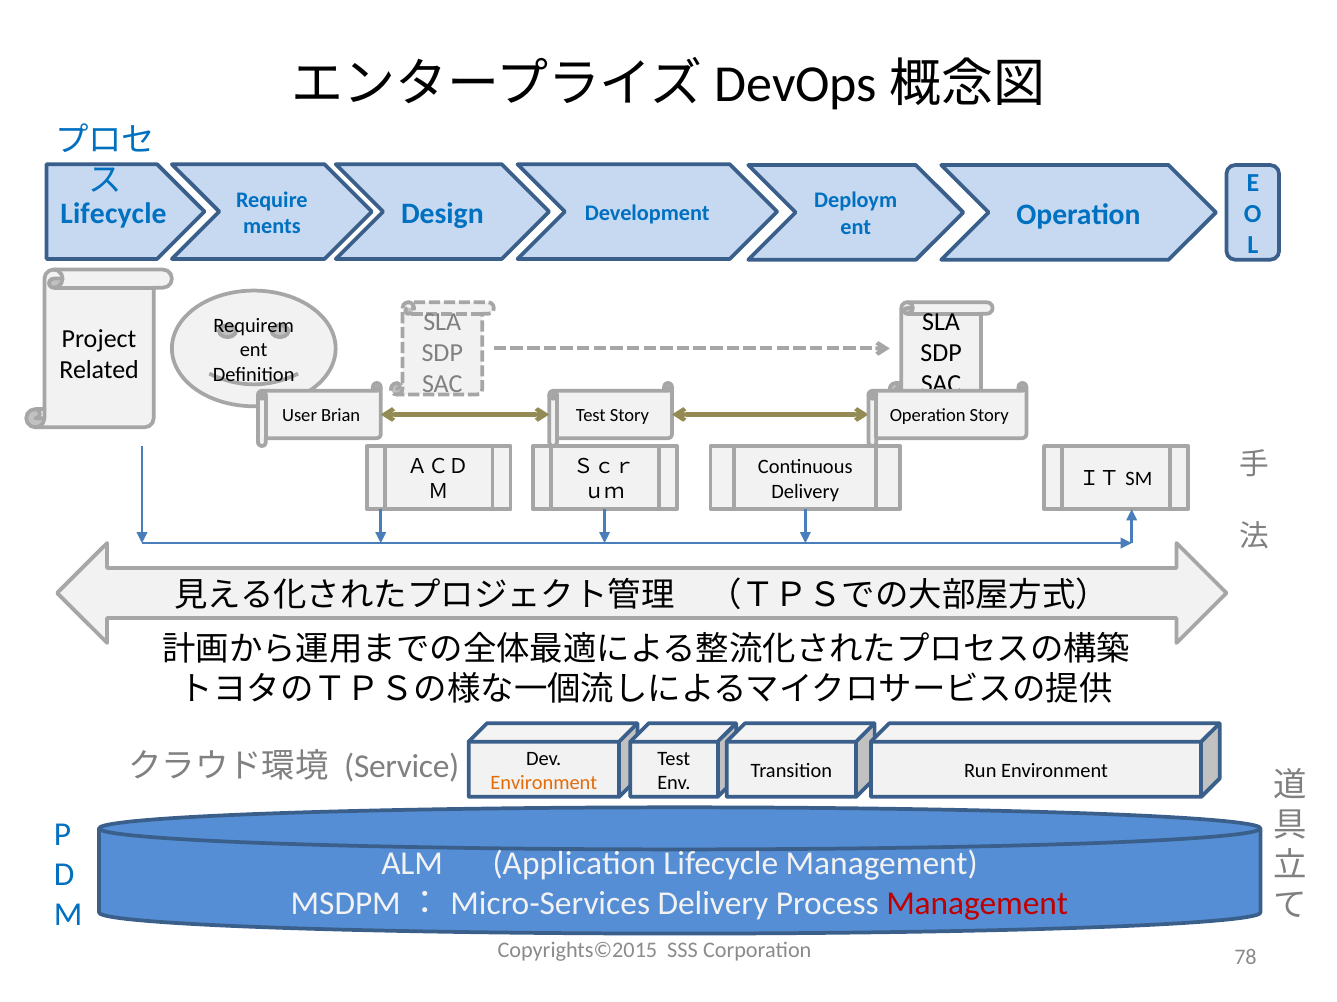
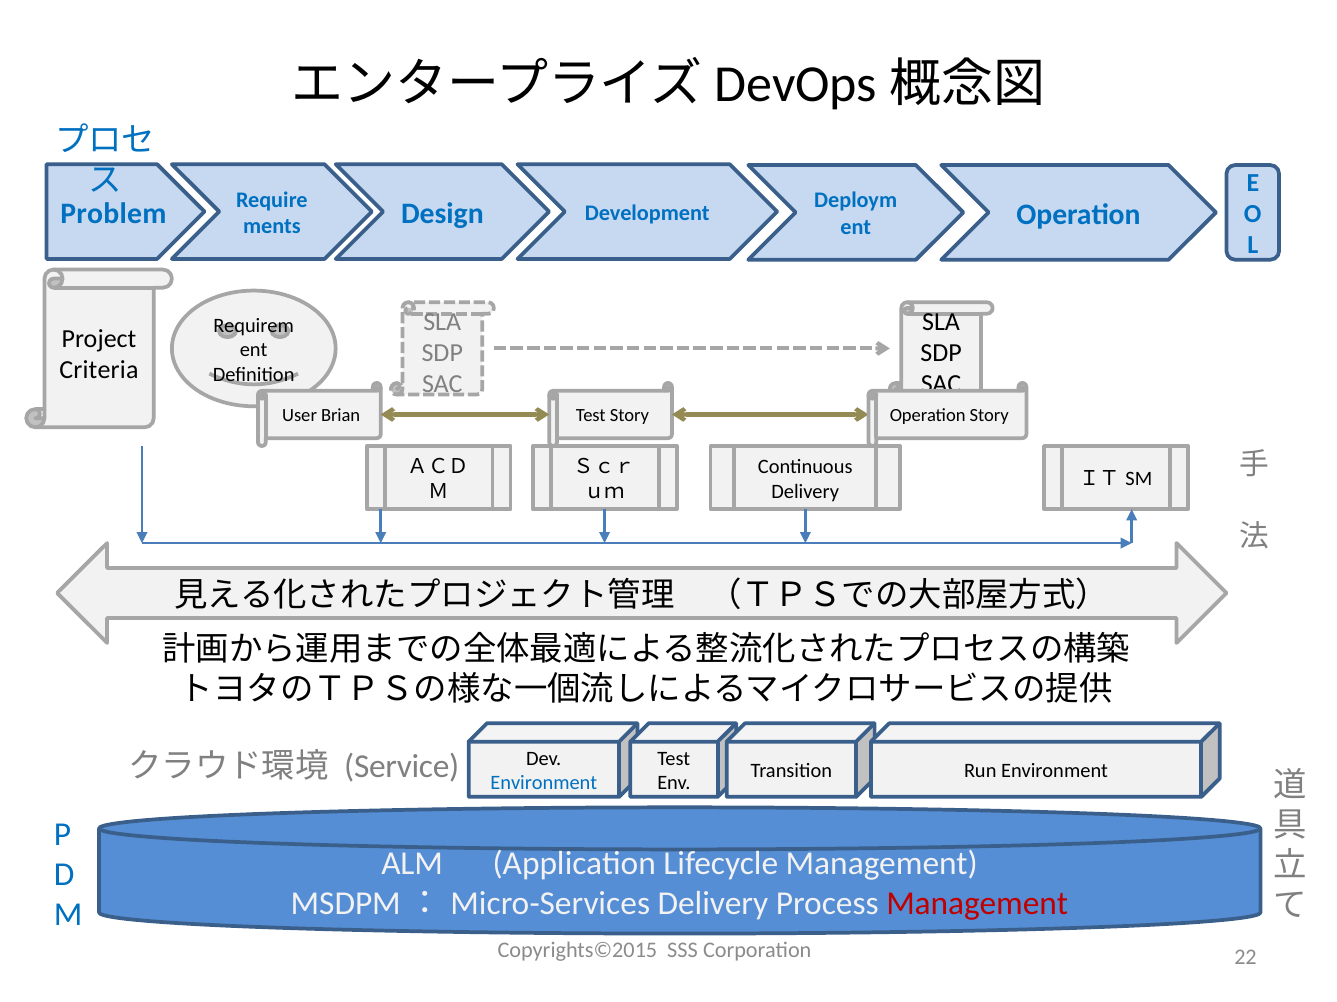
Lifecycle at (113, 214): Lifecycle -> Problem
Related: Related -> Criteria
Environment at (544, 784) colour: orange -> blue
78: 78 -> 22
